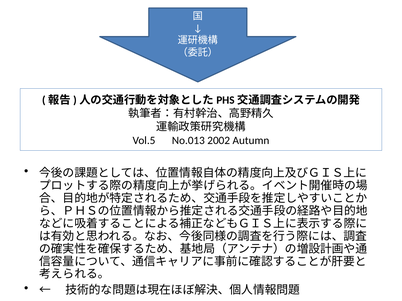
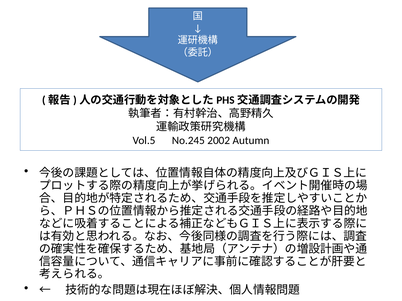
No.013: No.013 -> No.245
